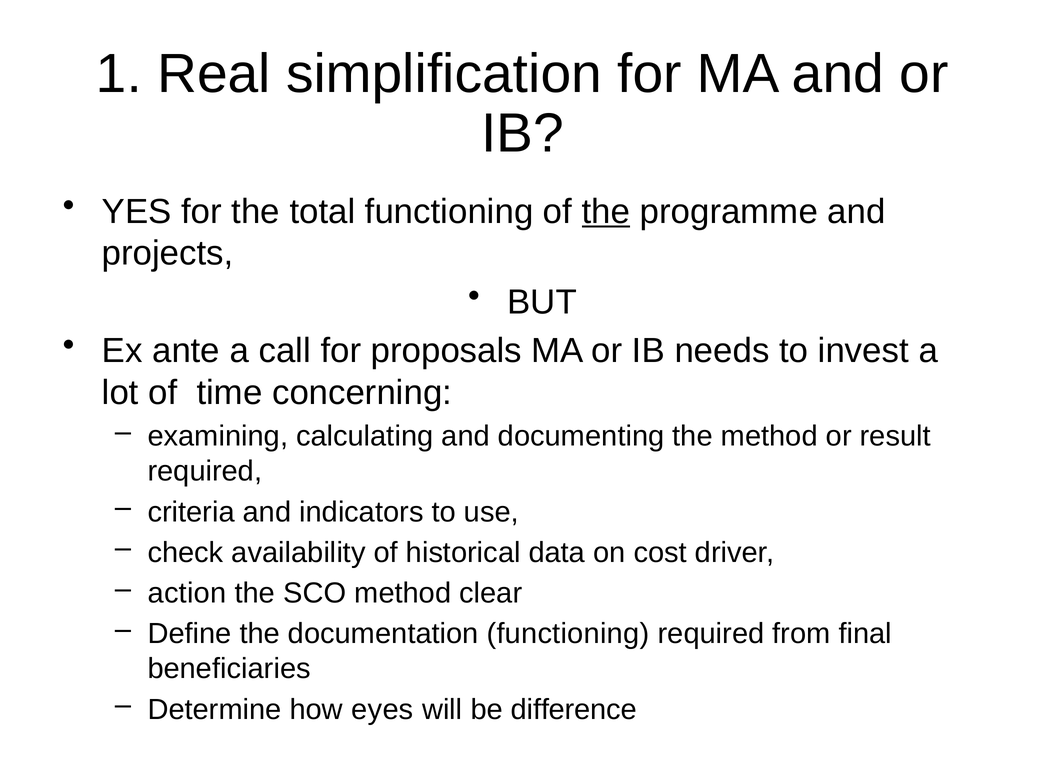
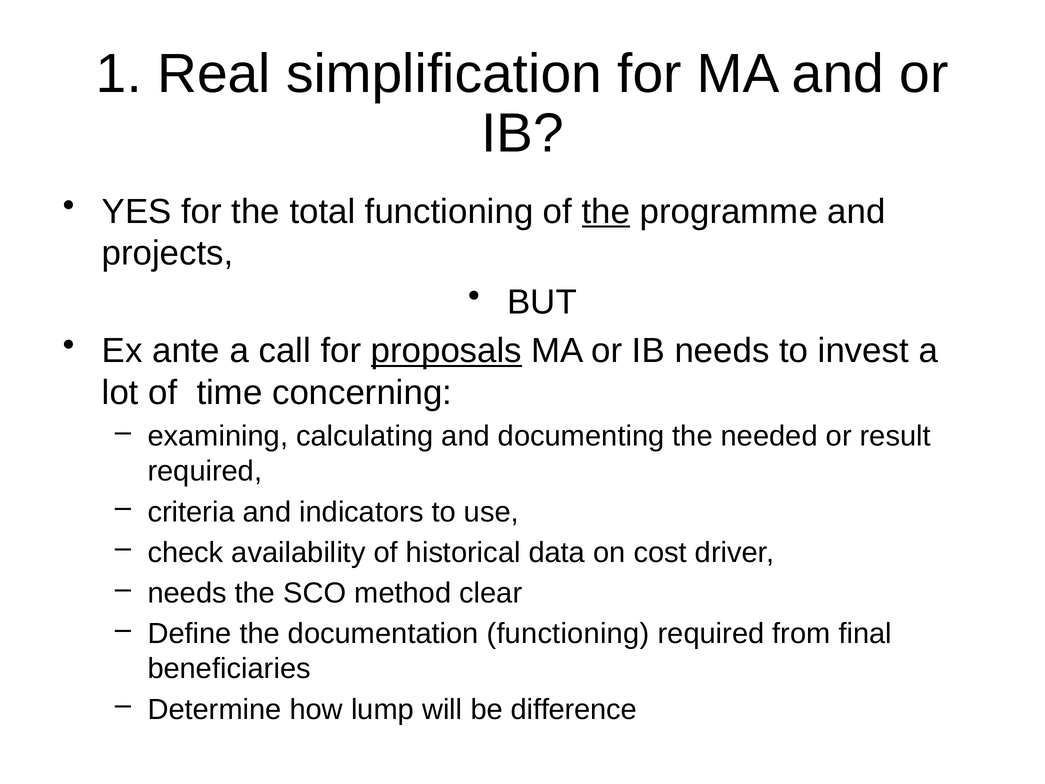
proposals underline: none -> present
the method: method -> needed
action at (187, 593): action -> needs
eyes: eyes -> lump
